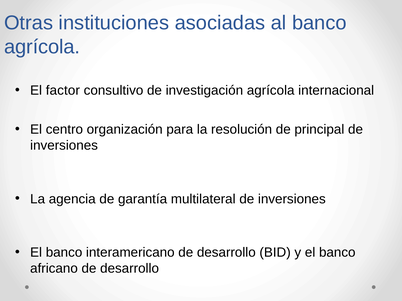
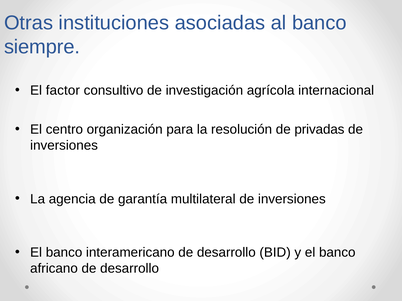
agrícola at (42, 47): agrícola -> siempre
principal: principal -> privadas
